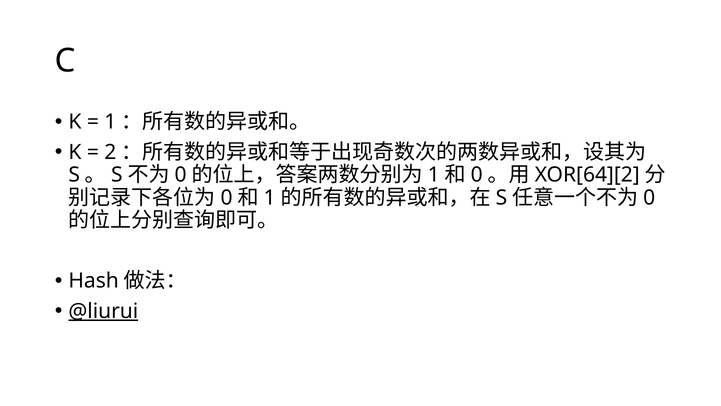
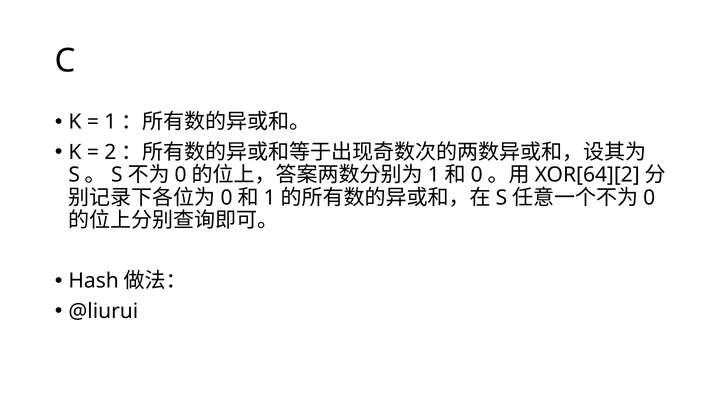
@liurui underline: present -> none
